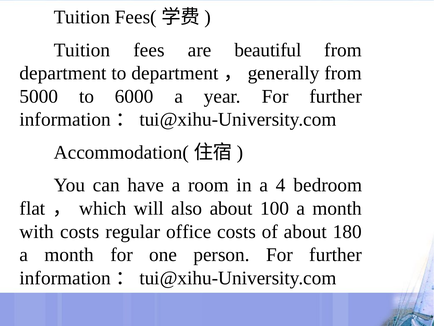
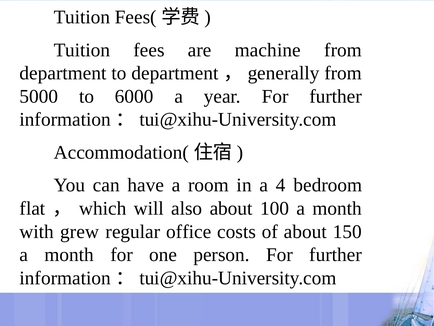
beautiful: beautiful -> machine
with costs: costs -> grew
180: 180 -> 150
